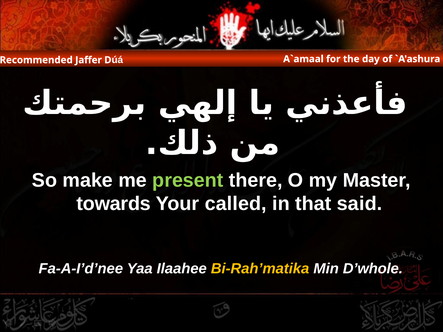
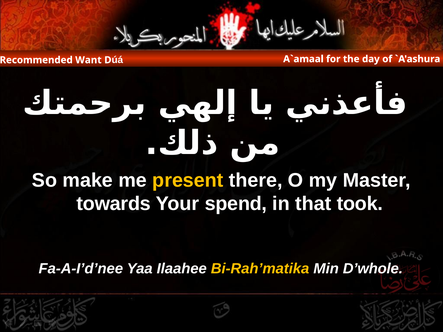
Jaffer: Jaffer -> Want
present colour: light green -> yellow
called: called -> spend
said: said -> took
